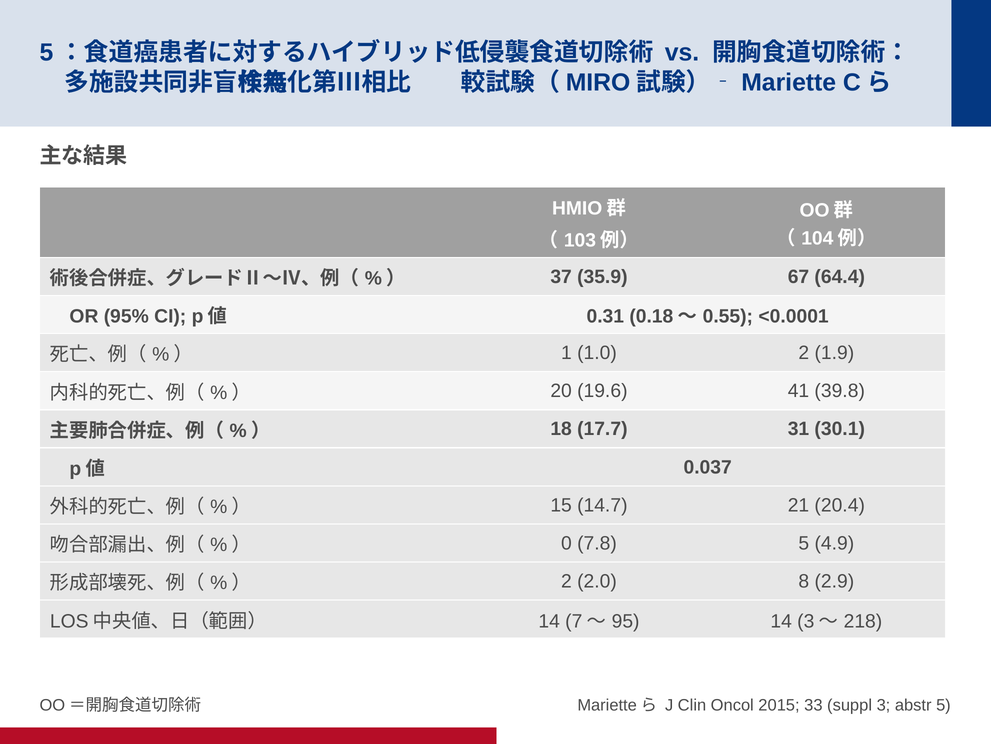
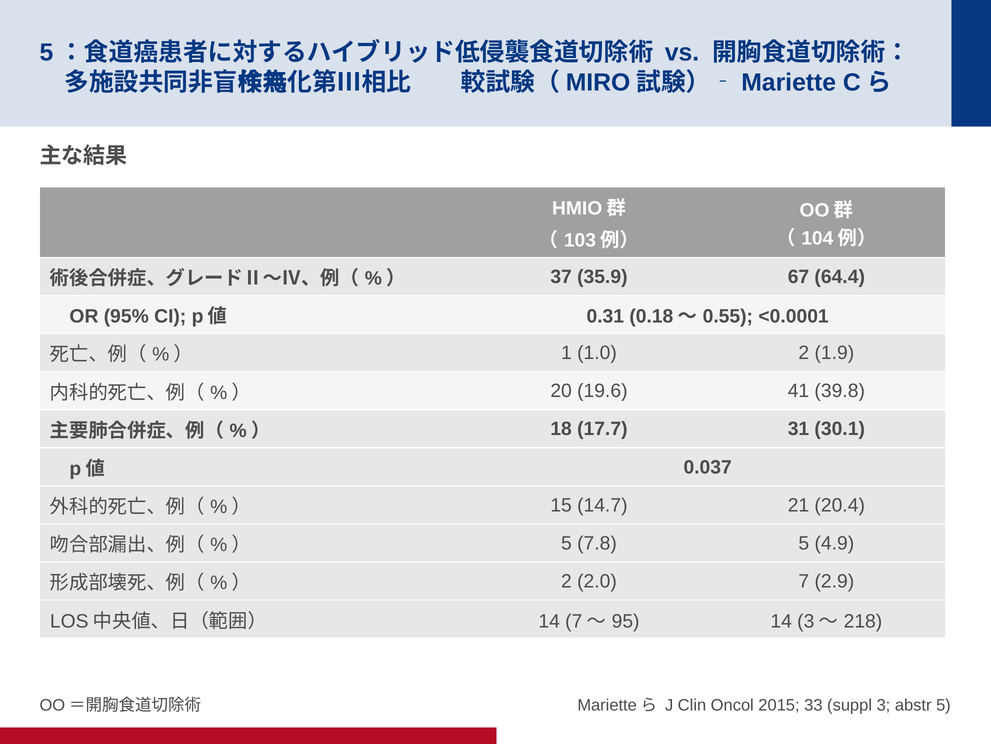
0 at (566, 543): 0 -> 5
8: 8 -> 7
